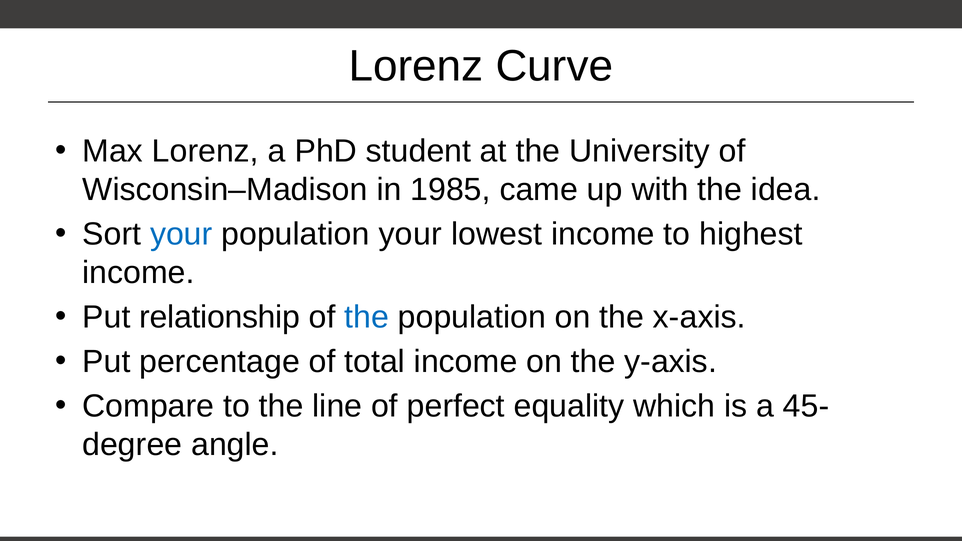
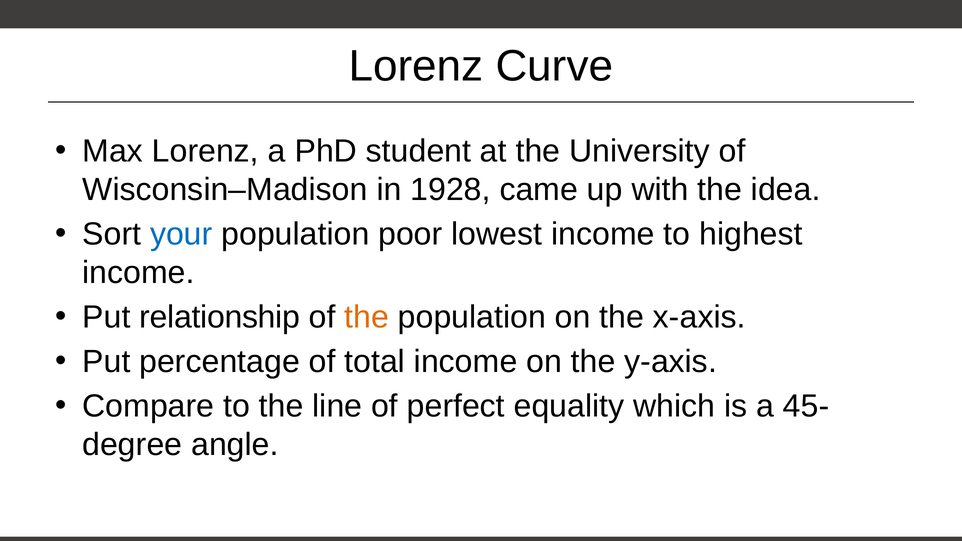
1985: 1985 -> 1928
population your: your -> poor
the at (367, 317) colour: blue -> orange
